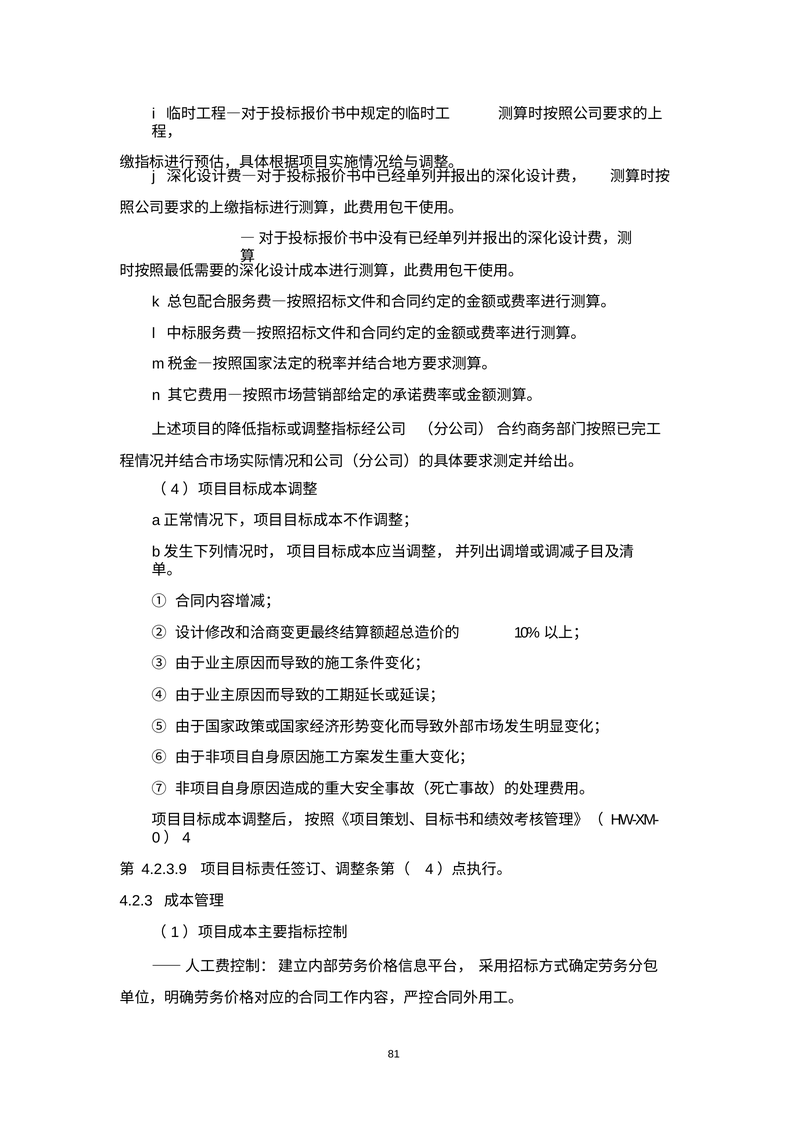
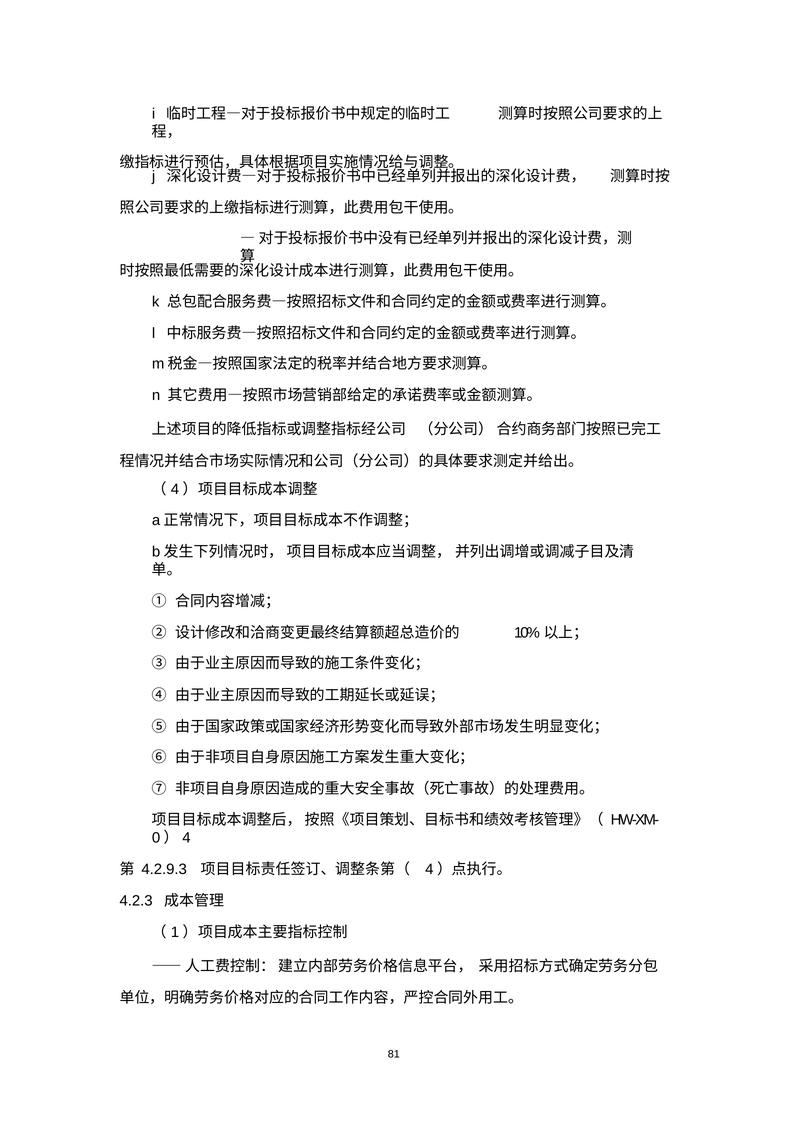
4.2.3.9: 4.2.3.9 -> 4.2.9.3
